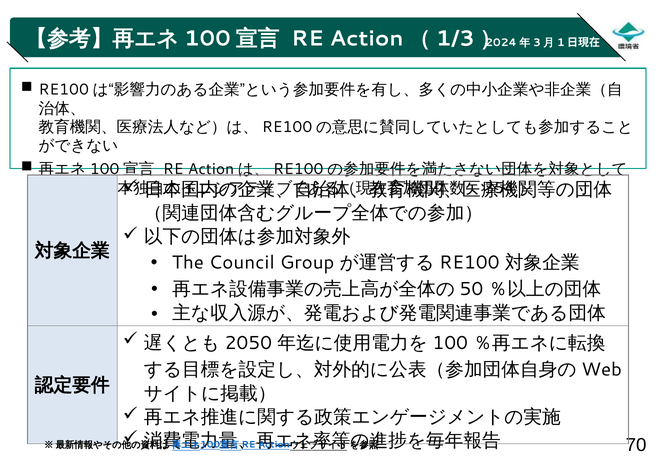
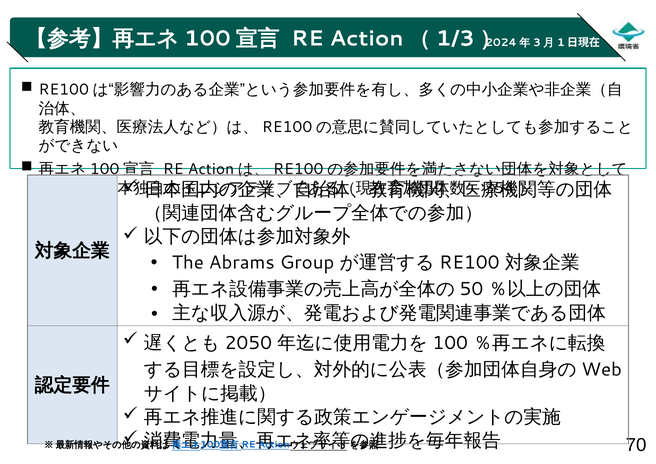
Council: Council -> Abrams
